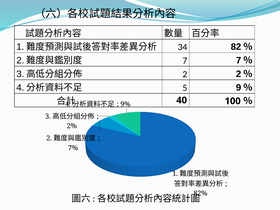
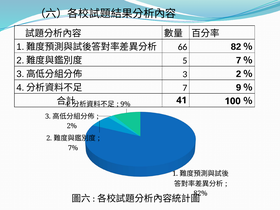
34: 34 -> 66
7: 7 -> 5
2 at (185, 74): 2 -> 3
5: 5 -> 7
40: 40 -> 41
